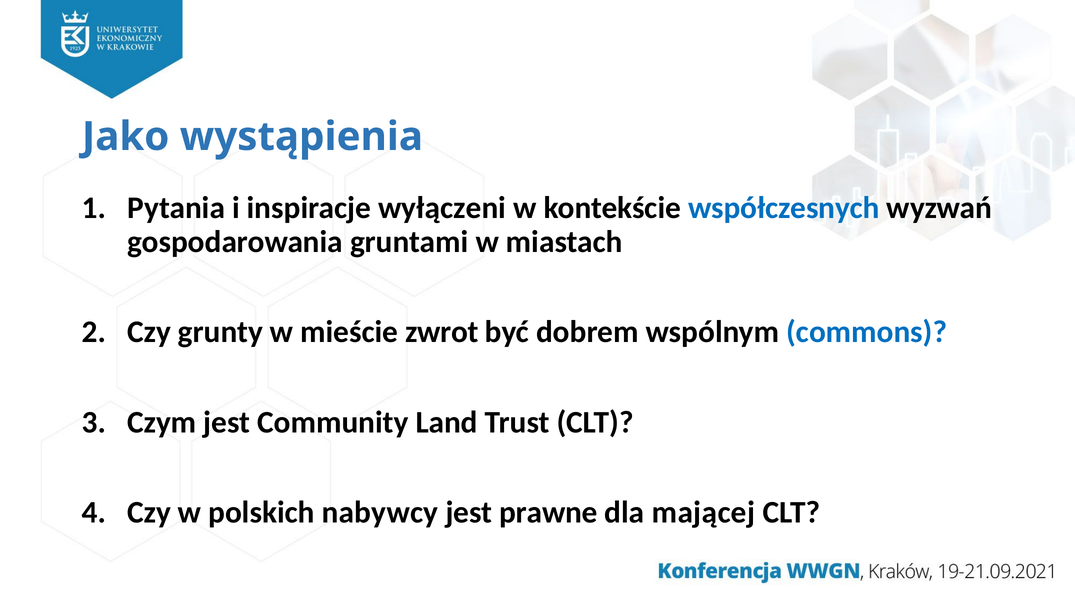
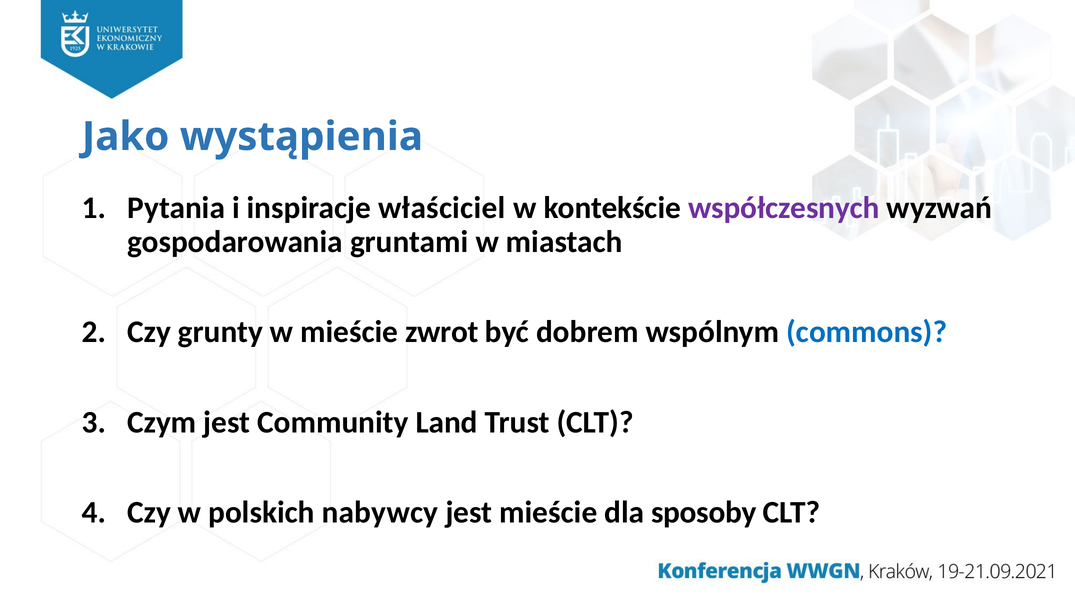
wyłączeni: wyłączeni -> właściciel
współczesnych colour: blue -> purple
jest prawne: prawne -> mieście
mającej: mającej -> sposoby
